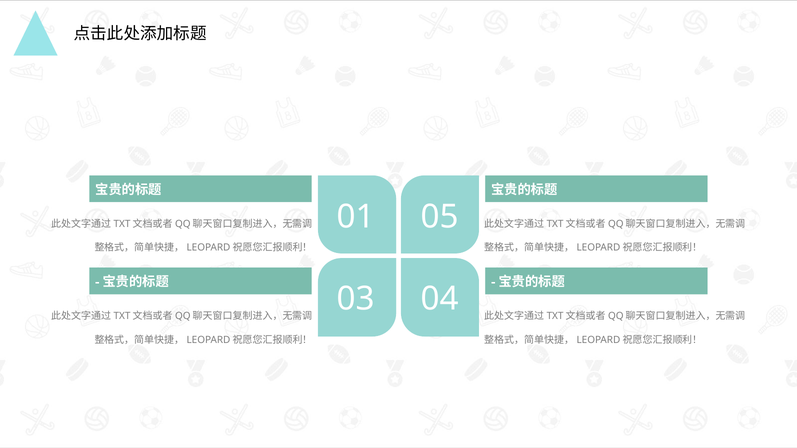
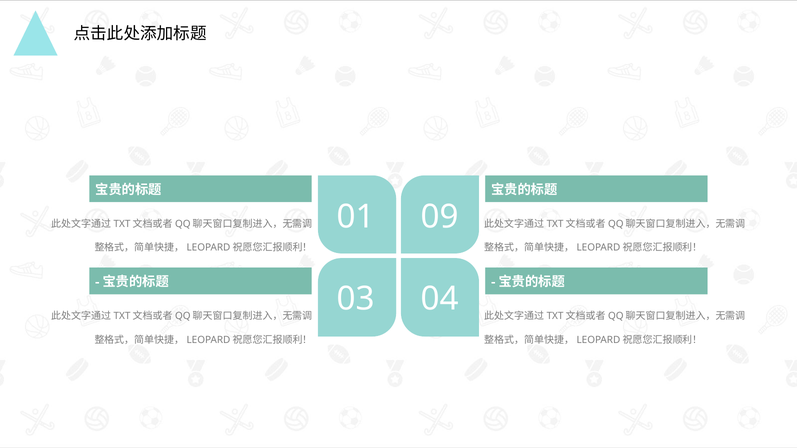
05: 05 -> 09
